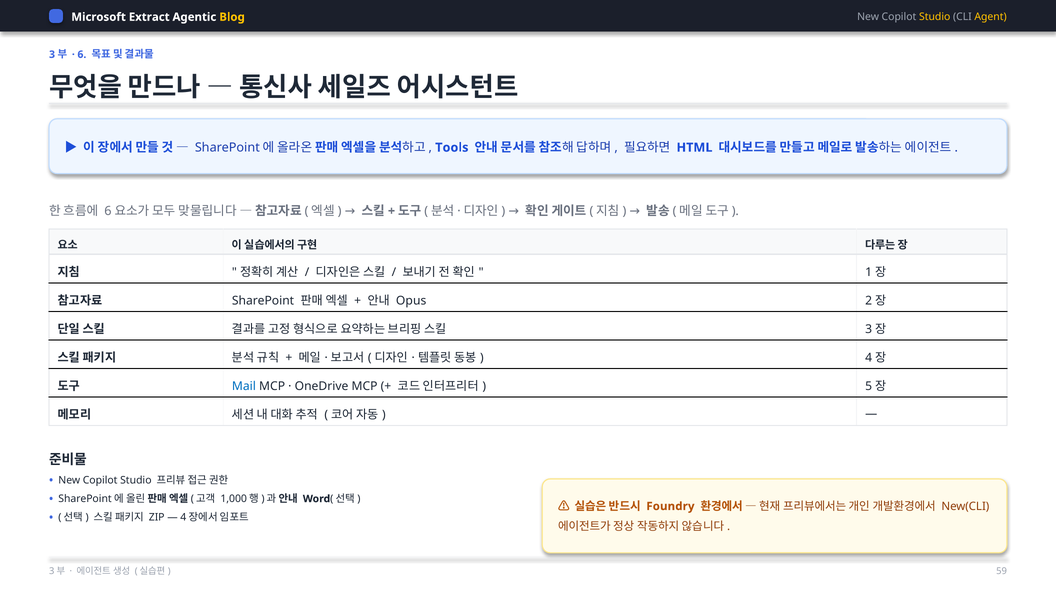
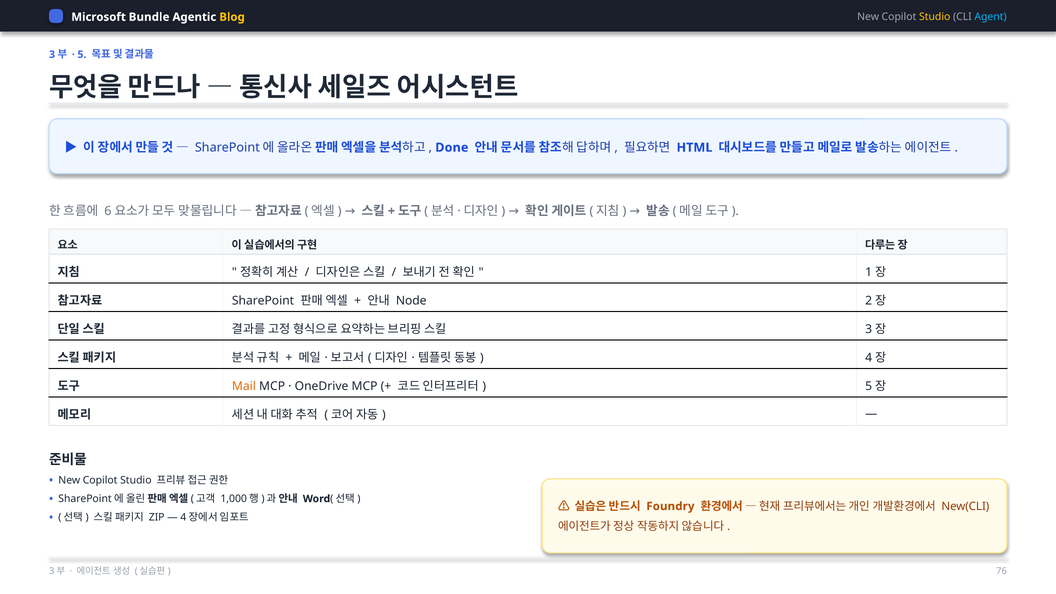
Extract: Extract -> Bundle
Agent colour: yellow -> light blue
6 at (82, 54): 6 -> 5
Tools: Tools -> Done
Opus: Opus -> Node
Mail colour: blue -> orange
59: 59 -> 76
